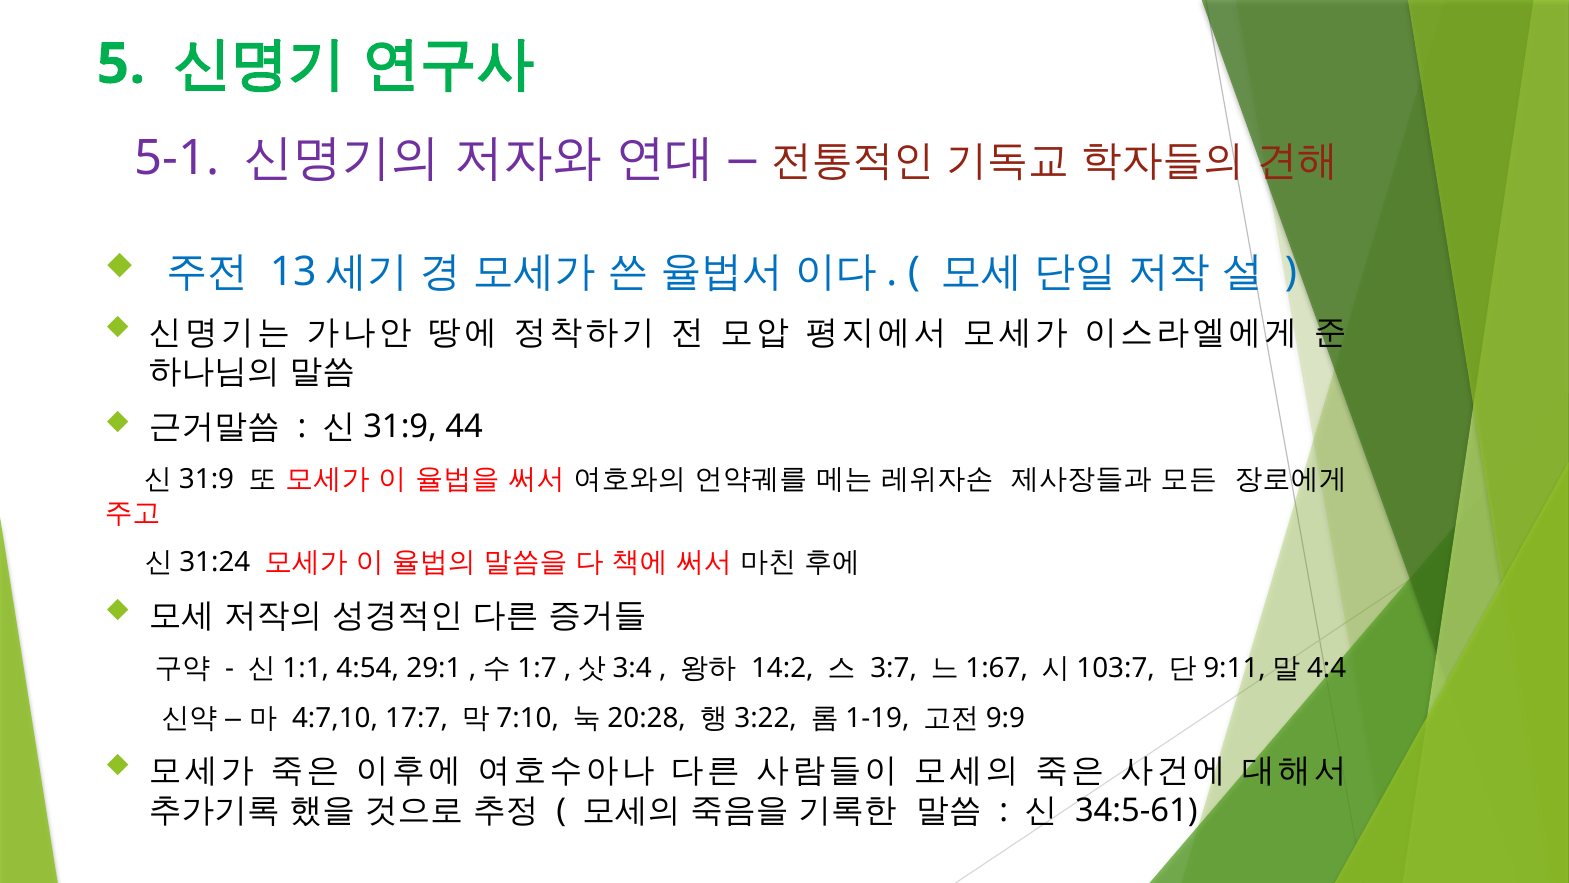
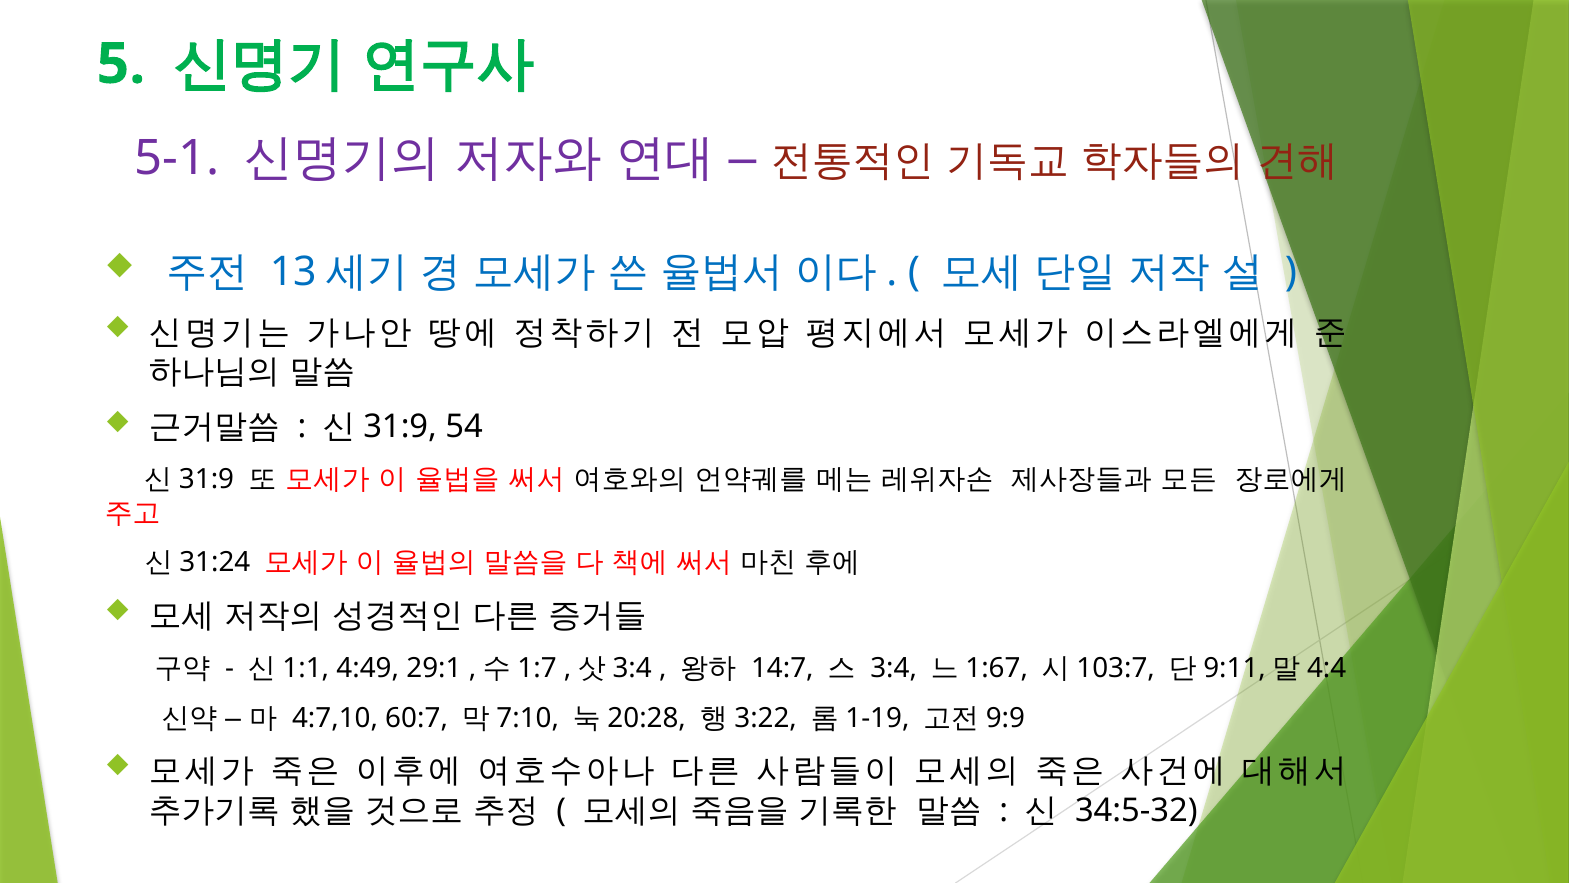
44: 44 -> 54
4:54: 4:54 -> 4:49
14:2: 14:2 -> 14:7
3:7: 3:7 -> 3:4
17:7: 17:7 -> 60:7
34:5-61: 34:5-61 -> 34:5-32
